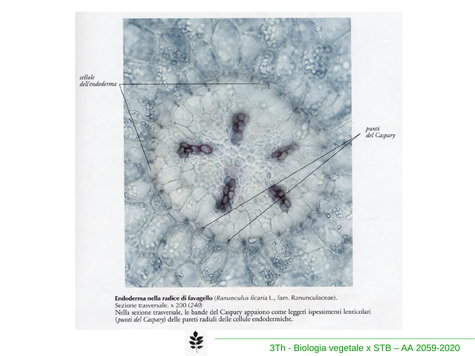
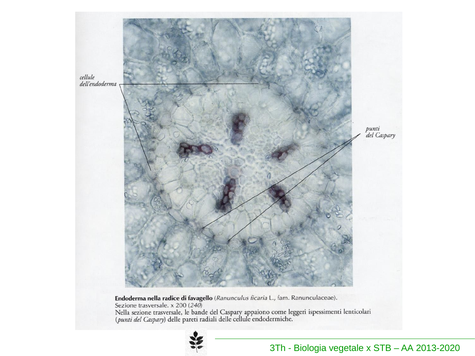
2059-2020: 2059-2020 -> 2013-2020
